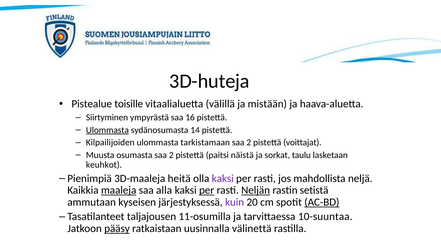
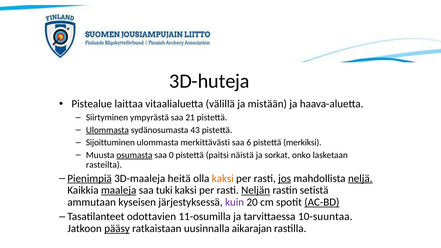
toisille: toisille -> laittaa
16: 16 -> 21
14: 14 -> 43
Kilpailijoiden: Kilpailijoiden -> Sijoittuminen
tarkistamaan: tarkistamaan -> merkittävästi
2 at (249, 143): 2 -> 6
voittajat: voittajat -> merkiksi
osumasta underline: none -> present
2 at (171, 155): 2 -> 0
taulu: taulu -> onko
keuhkot: keuhkot -> rasteilta
Pienimpiä underline: none -> present
kaksi at (223, 178) colour: purple -> orange
jos underline: none -> present
neljä underline: none -> present
alla: alla -> tuki
per at (207, 190) underline: present -> none
taljajousen: taljajousen -> odottavien
välinettä: välinettä -> aikarajan
